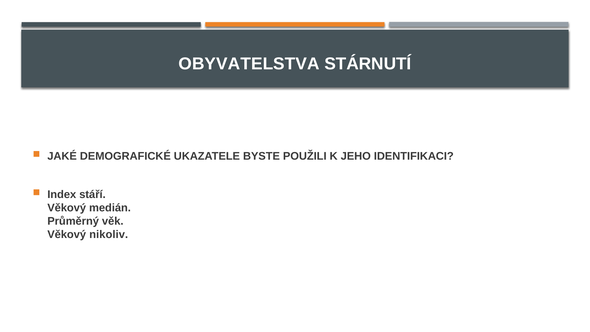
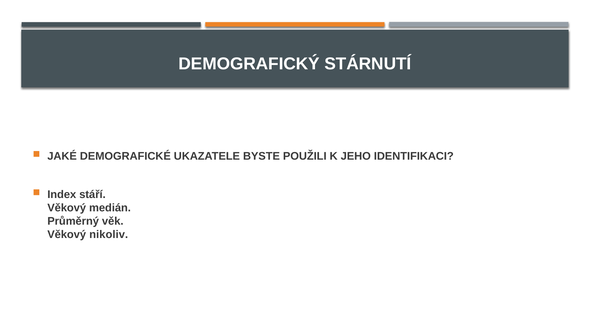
OBYVATELSTVA: OBYVATELSTVA -> DEMOGRAFICKÝ
